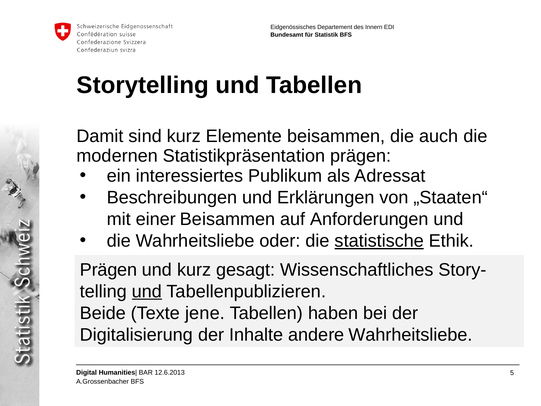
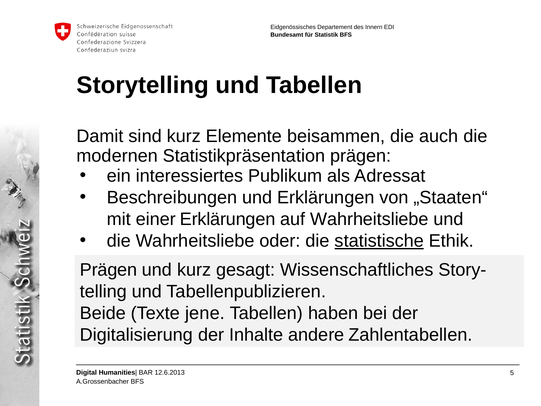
einer Beisammen: Beisammen -> Erklärungen
auf Anforderungen: Anforderungen -> Wahrheitsliebe
und at (147, 291) underline: present -> none
andere Wahrheitsliebe: Wahrheitsliebe -> Zahlentabellen
